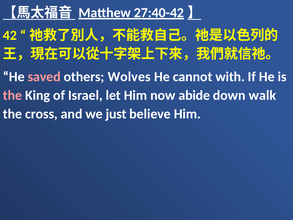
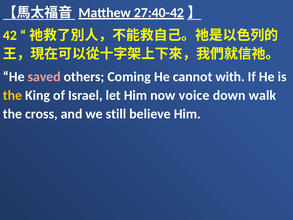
Wolves: Wolves -> Coming
the at (12, 95) colour: pink -> yellow
abide: abide -> voice
just: just -> still
